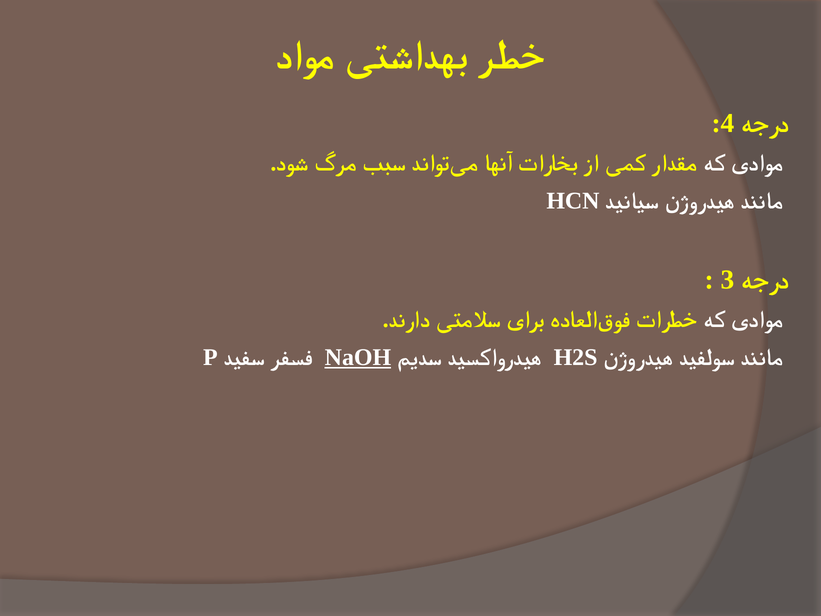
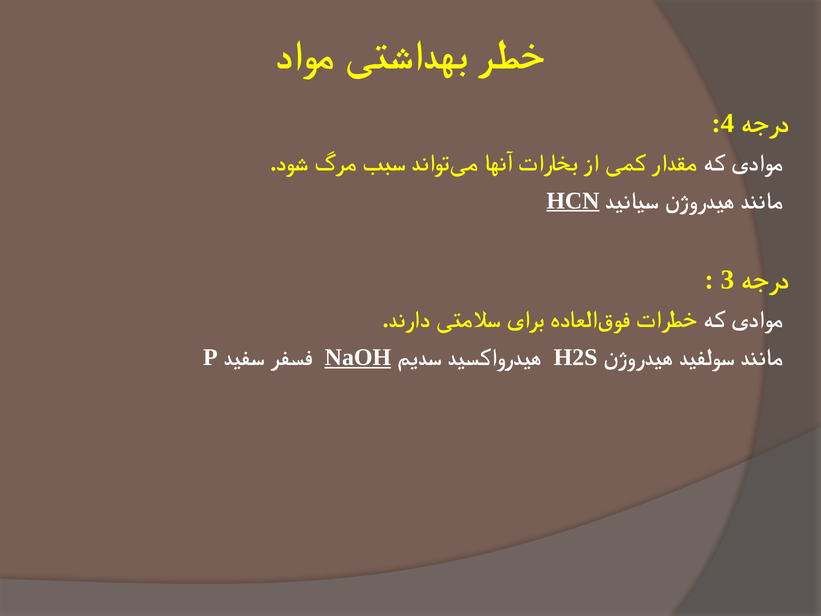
HCN underline: none -> present
